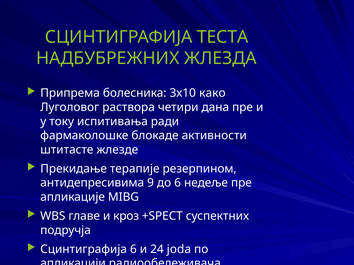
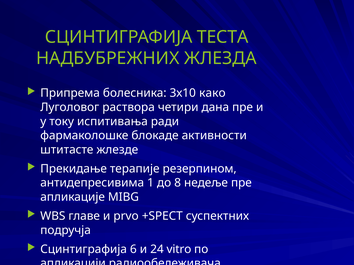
9: 9 -> 1
до 6: 6 -> 8
кроз: кроз -> prvo
joda: joda -> vitro
